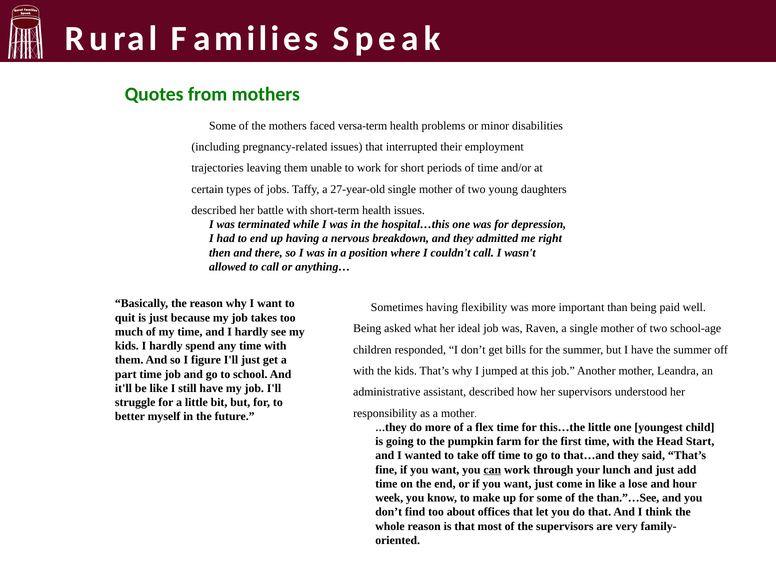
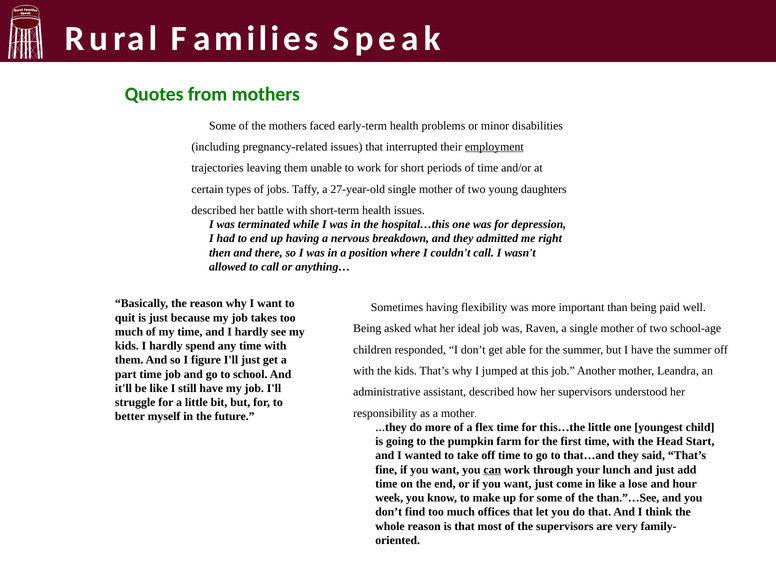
versa-term: versa-term -> early-term
employment underline: none -> present
bills: bills -> able
find too about: about -> much
